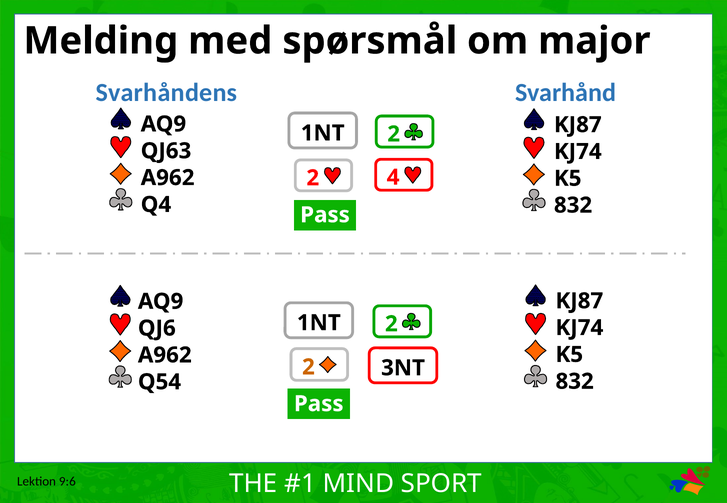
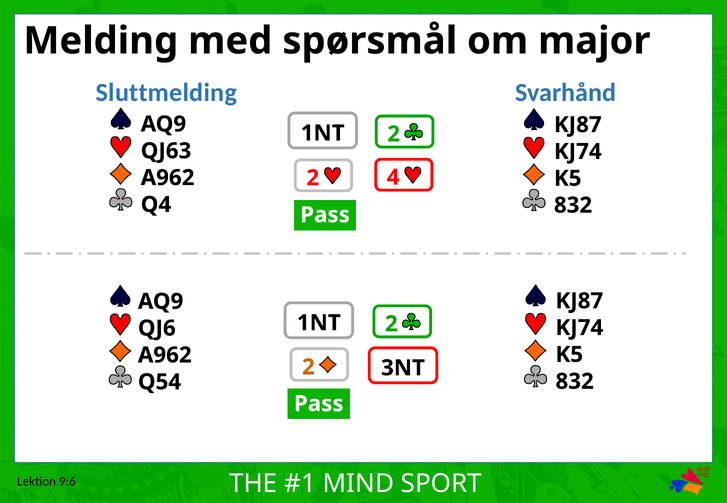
Svarhåndens: Svarhåndens -> Sluttmelding
